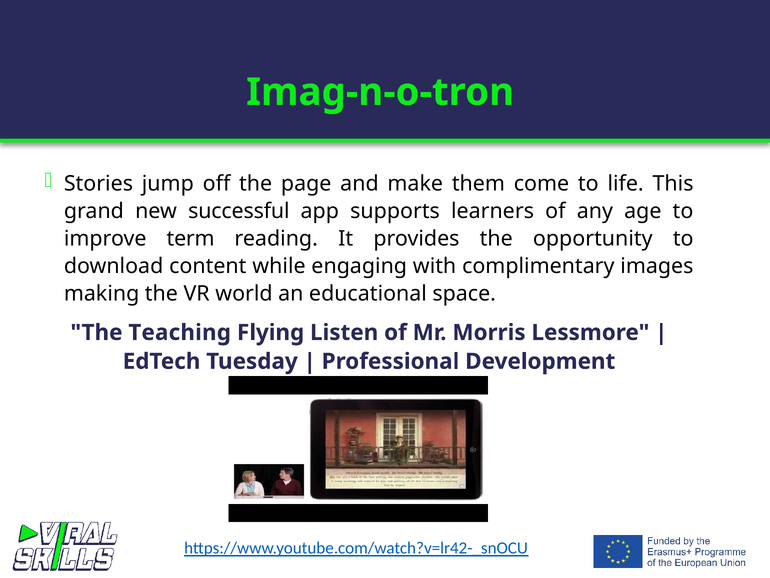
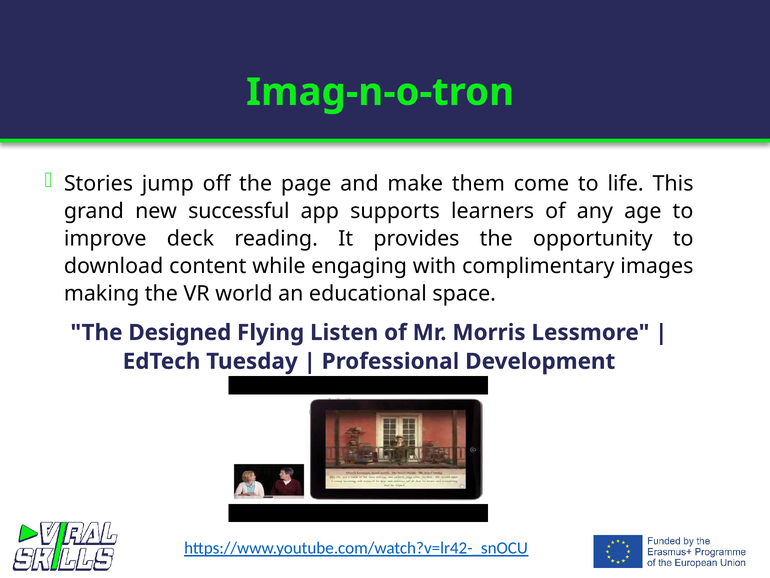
term: term -> deck
Teaching: Teaching -> Designed
